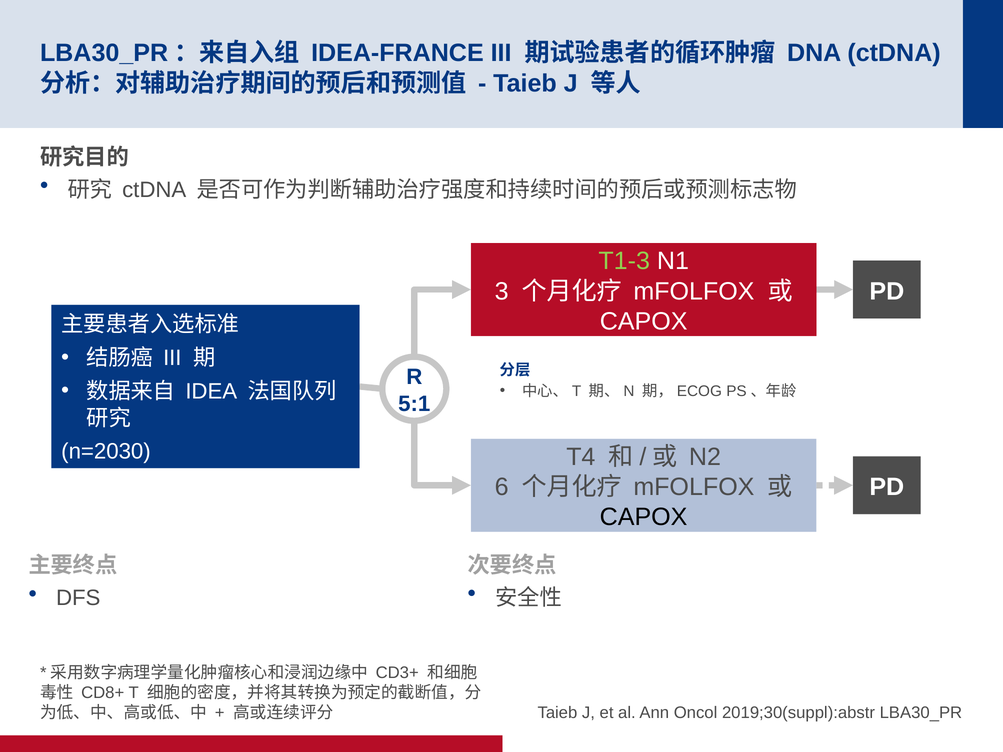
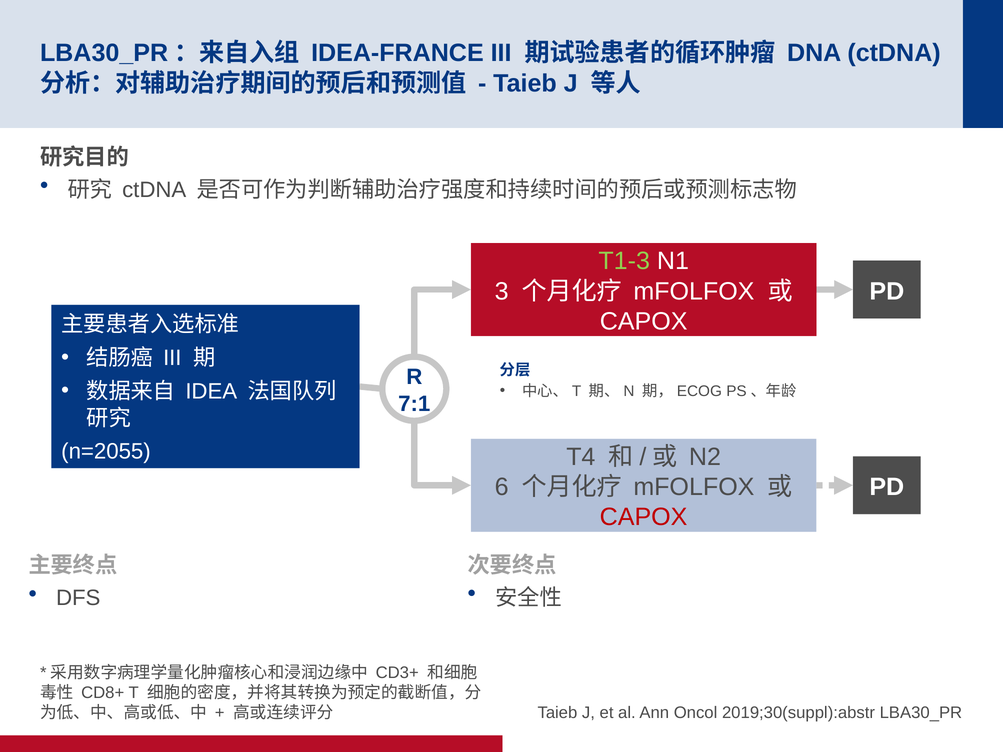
5:1: 5:1 -> 7:1
n=2030: n=2030 -> n=2055
CAPOX at (644, 517) colour: black -> red
